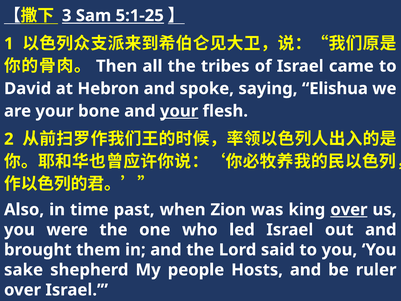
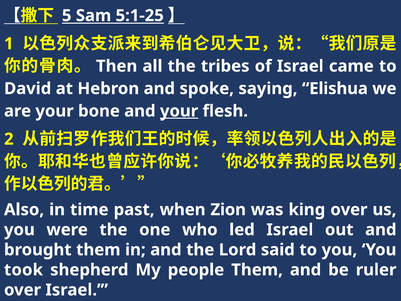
3: 3 -> 5
over at (349, 210) underline: present -> none
sake: sake -> took
people Hosts: Hosts -> Them
